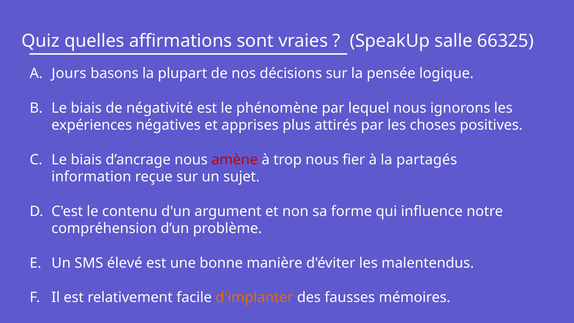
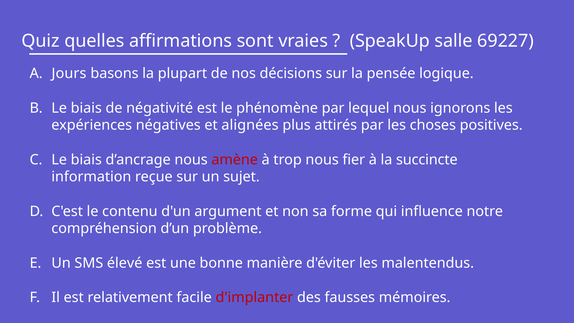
66325: 66325 -> 69227
apprises: apprises -> alignées
partagés: partagés -> succincte
d'implanter colour: orange -> red
